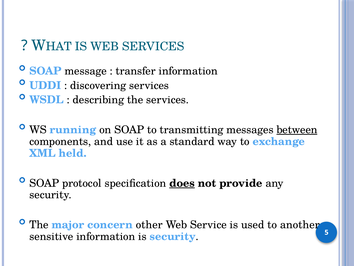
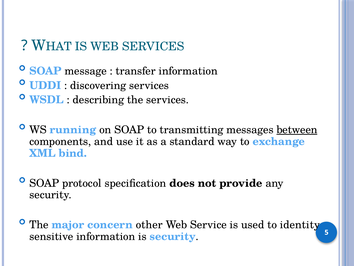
held: held -> bind
does underline: present -> none
another: another -> identity
